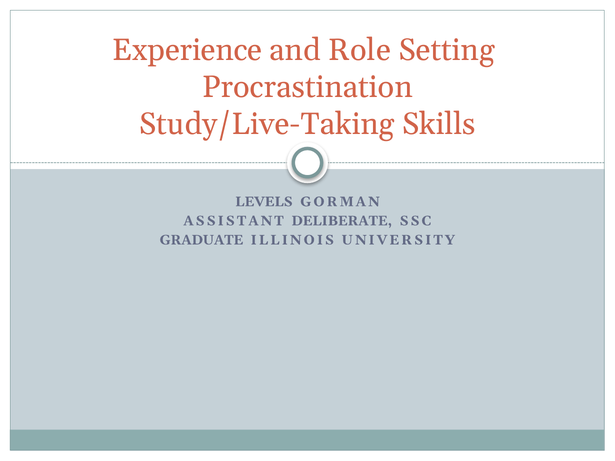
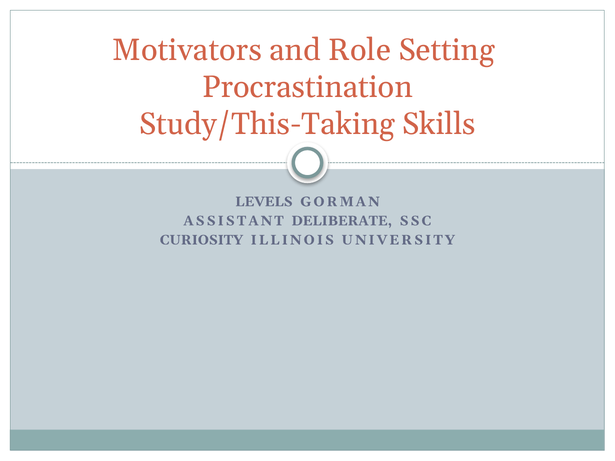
Experience: Experience -> Motivators
Study/Live-Taking: Study/Live-Taking -> Study/This-Taking
GRADUATE: GRADUATE -> CURIOSITY
